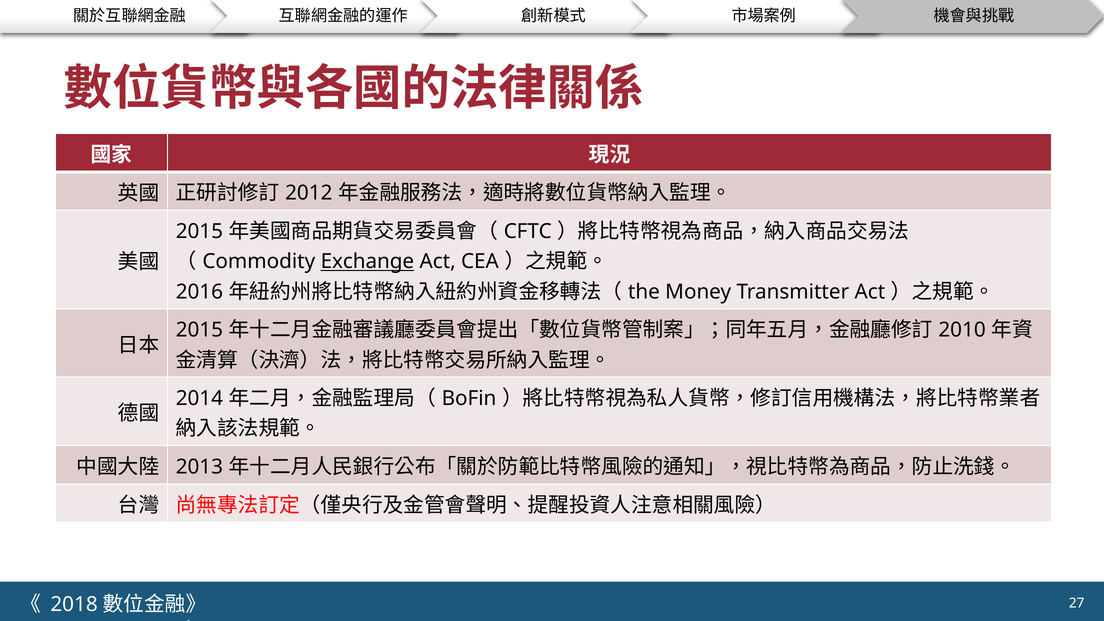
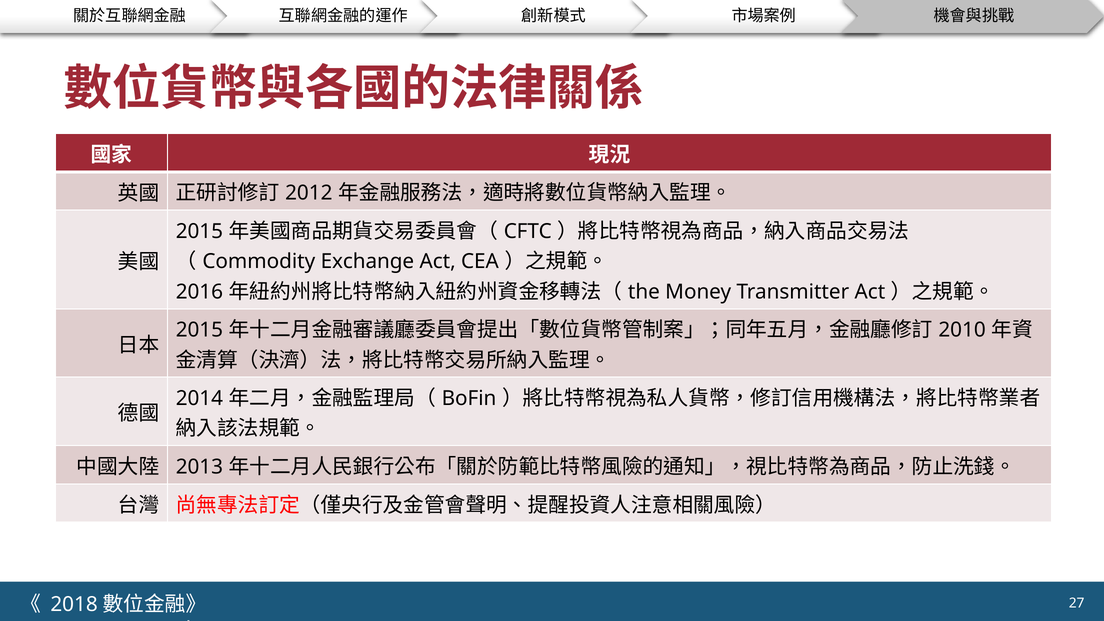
Exchange underline: present -> none
